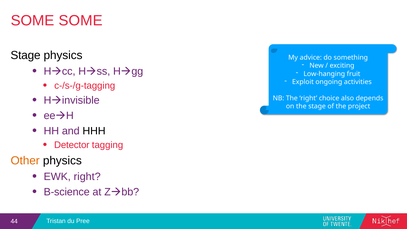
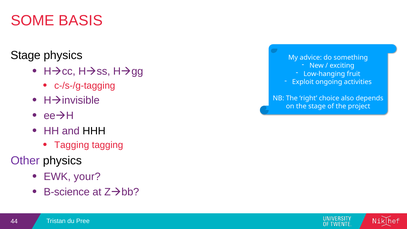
SOME SOME: SOME -> BASIS
Detector at (72, 145): Detector -> Tagging
Other colour: orange -> purple
EWK right: right -> your
